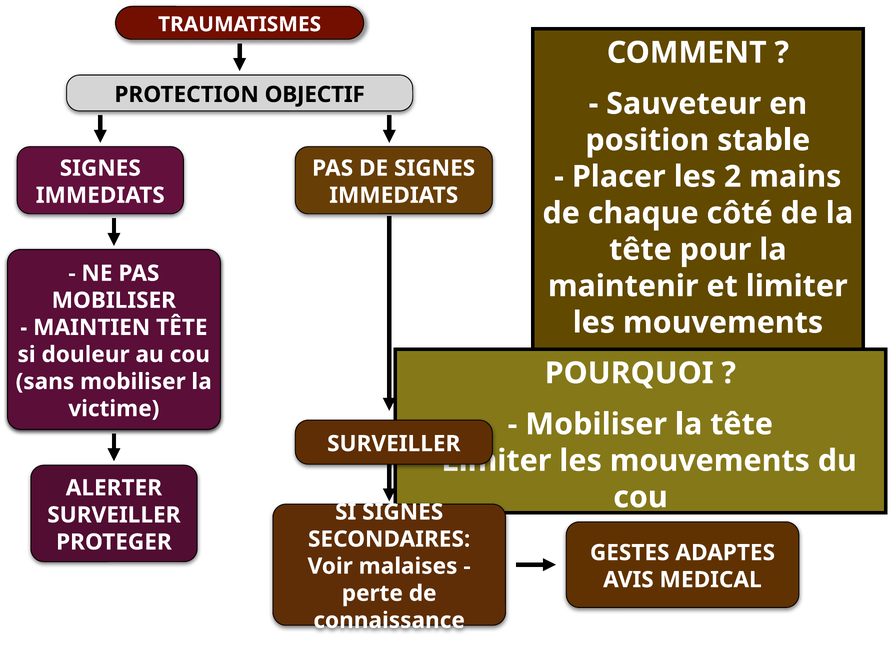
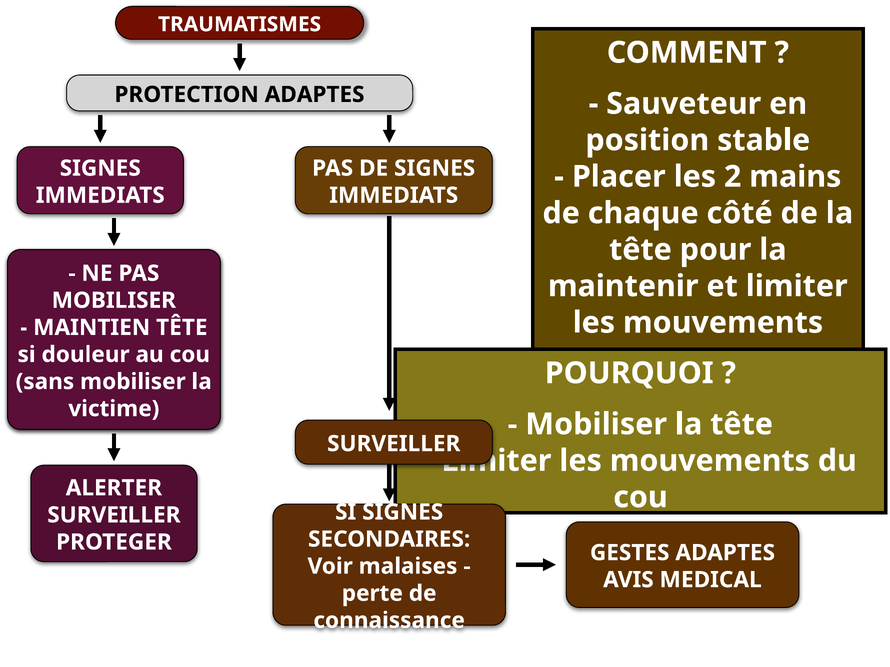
PROTECTION OBJECTIF: OBJECTIF -> ADAPTES
